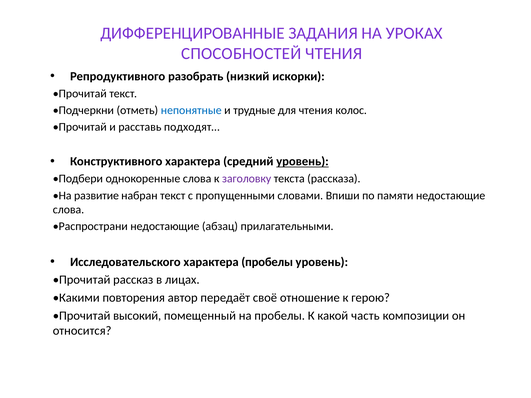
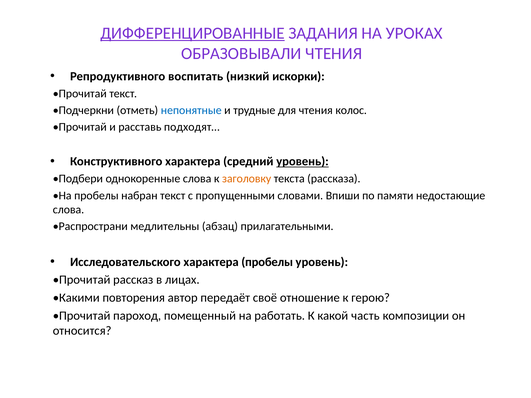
ДИФФЕРЕНЦИРОВАННЫЕ underline: none -> present
СПОСОБНОСТЕЙ: СПОСОБНОСТЕЙ -> ОБРАЗОВЫВАЛИ
разобрать: разобрать -> воспитать
заголовку colour: purple -> orange
На развитие: развитие -> пробелы
Распространи недостающие: недостающие -> медлительны
высокий: высокий -> пароход
на пробелы: пробелы -> работать
